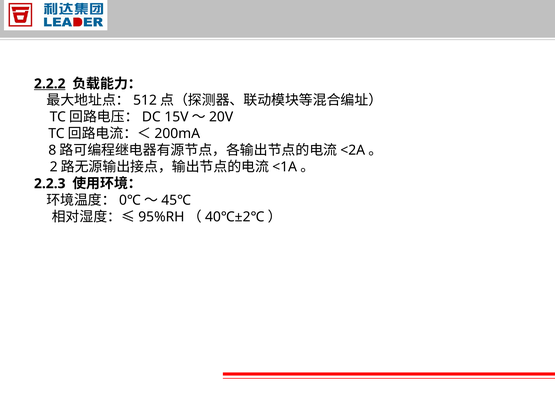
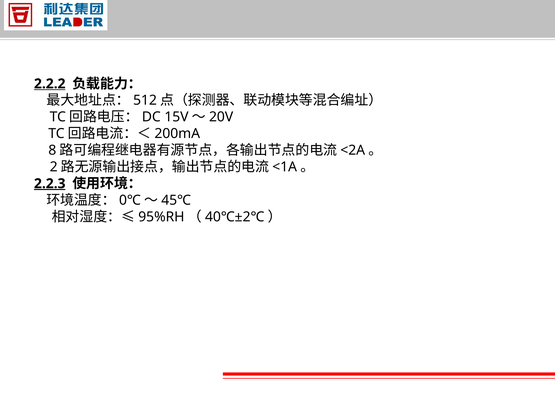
2.2.3 underline: none -> present
